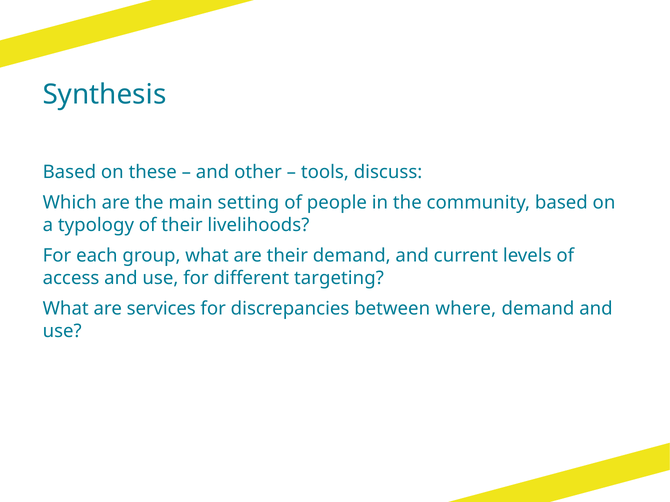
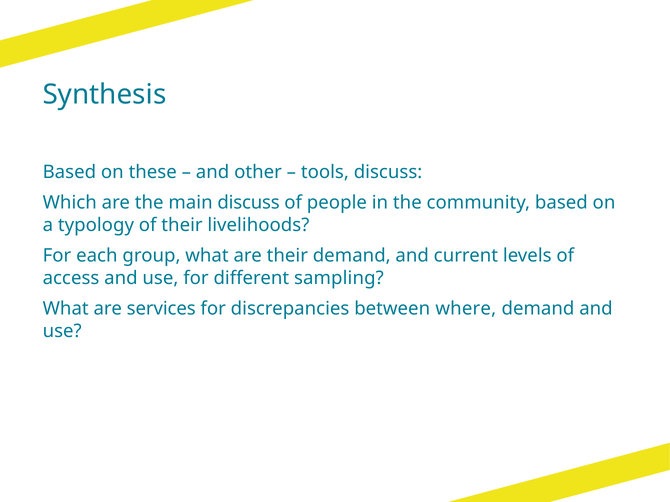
main setting: setting -> discuss
targeting: targeting -> sampling
